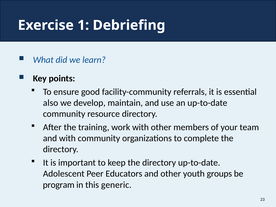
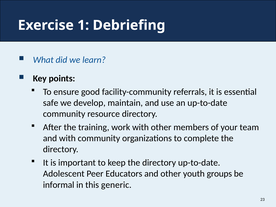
also: also -> safe
program: program -> informal
